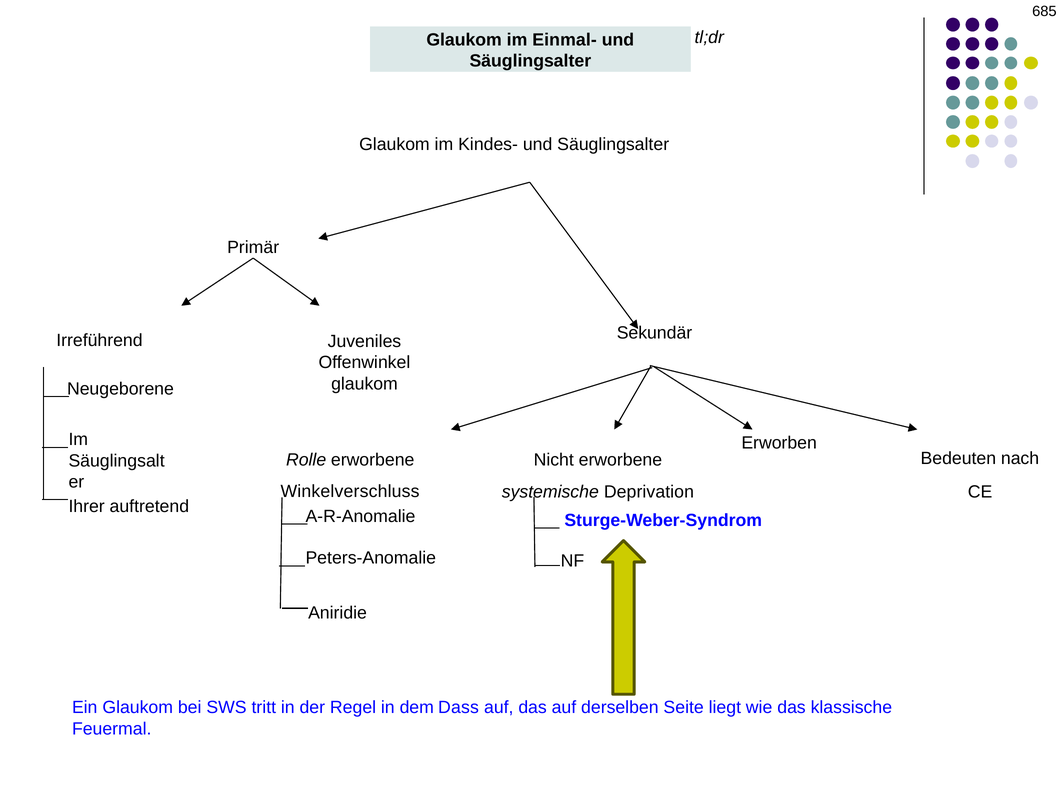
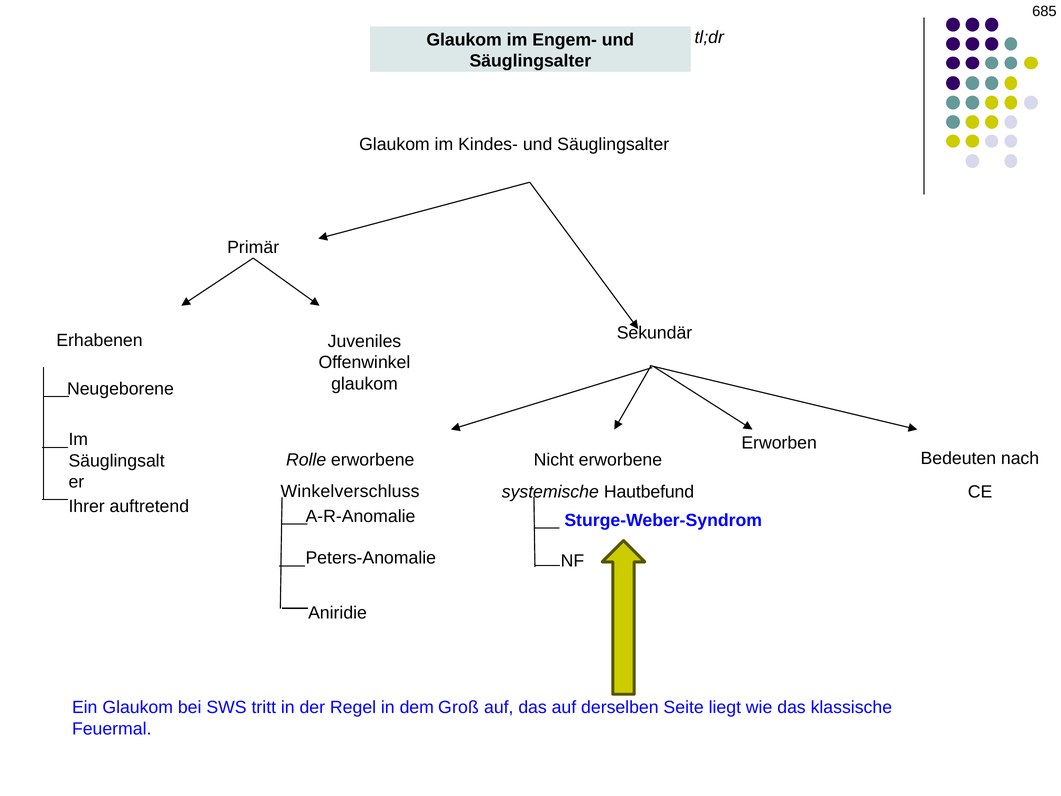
Einmal-: Einmal- -> Engem-
Irreführend: Irreführend -> Erhabenen
Deprivation: Deprivation -> Hautbefund
Dass: Dass -> Groß
